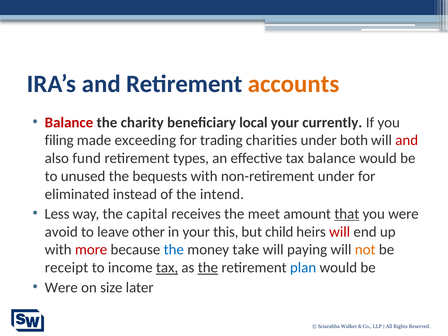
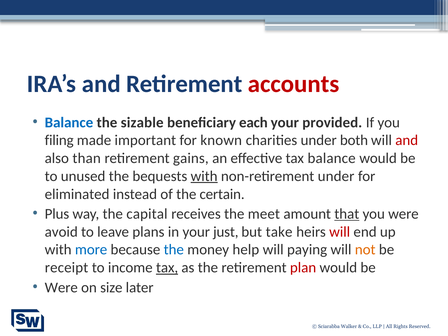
accounts colour: orange -> red
Balance at (69, 122) colour: red -> blue
charity: charity -> sizable
local: local -> each
currently: currently -> provided
exceeding: exceeding -> important
trading: trading -> known
fund: fund -> than
types: types -> gains
with at (204, 176) underline: none -> present
intend: intend -> certain
Less: Less -> Plus
other: other -> plans
this: this -> just
child: child -> take
more colour: red -> blue
take: take -> help
the at (208, 268) underline: present -> none
plan colour: blue -> red
